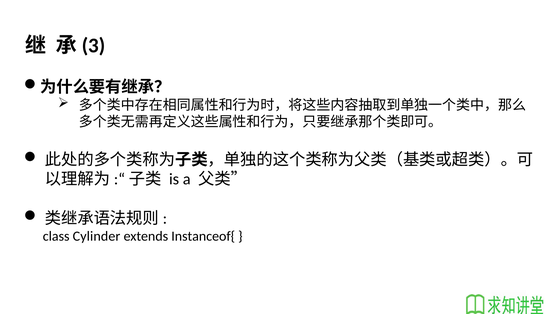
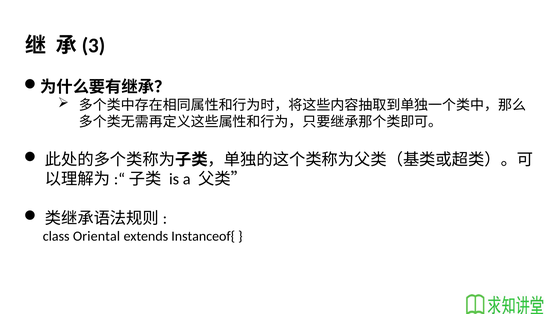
Cylinder: Cylinder -> Oriental
